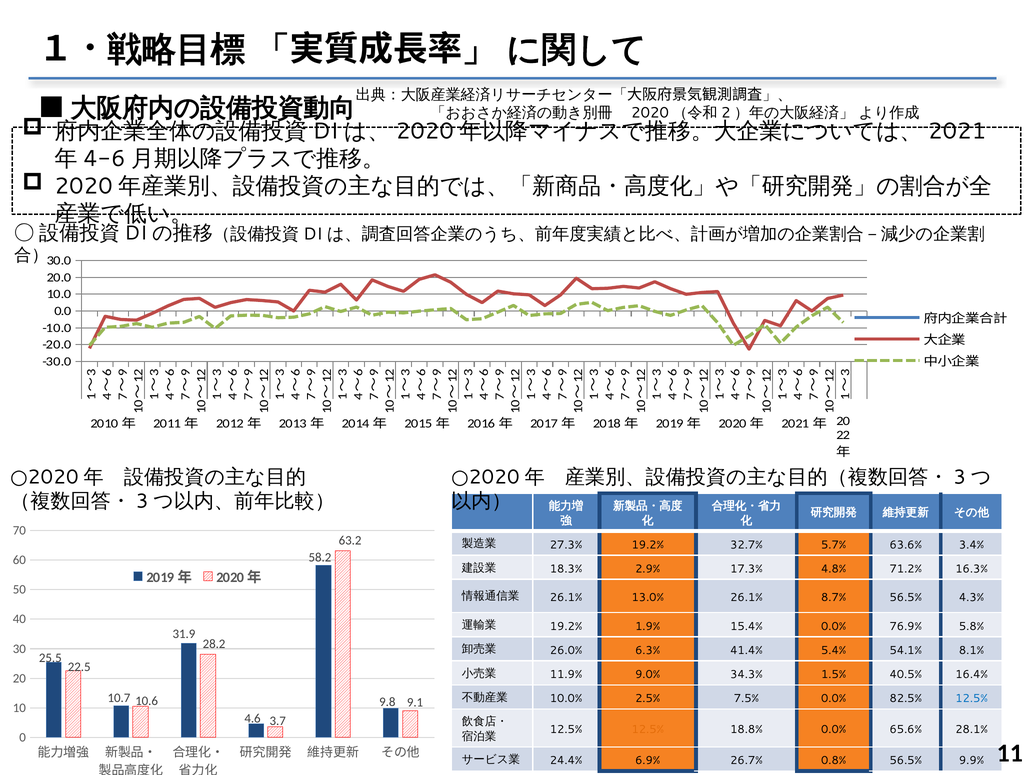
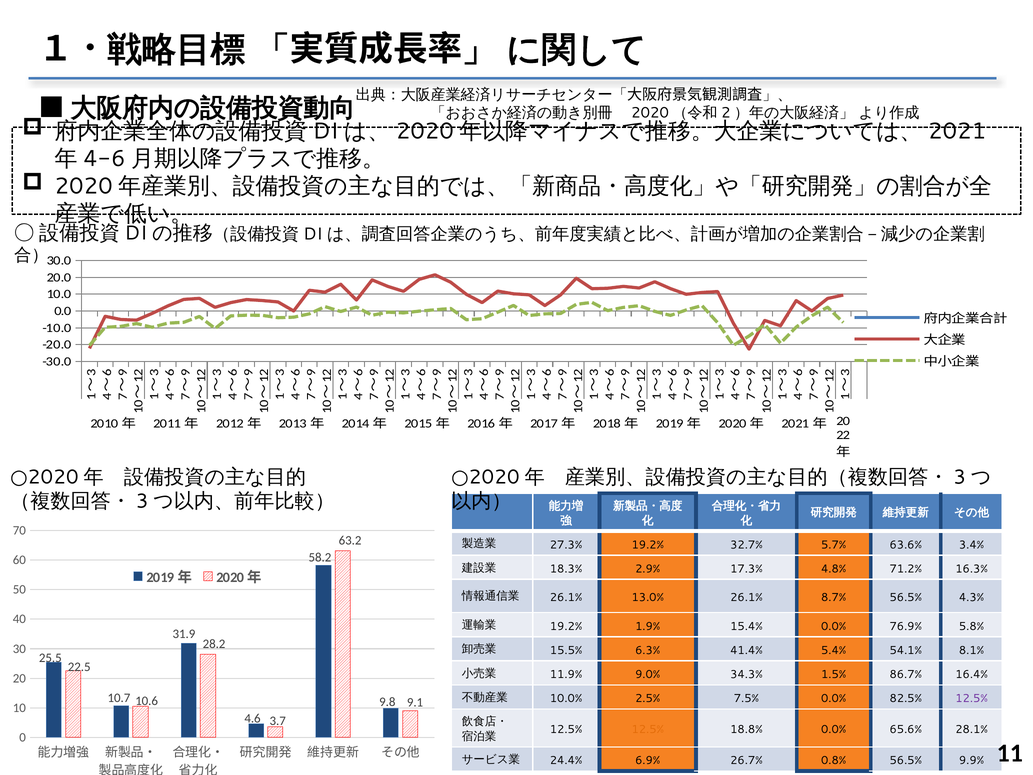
26.0%: 26.0% -> 15.5%
40.5%: 40.5% -> 86.7%
12.5% at (972, 698) colour: blue -> purple
